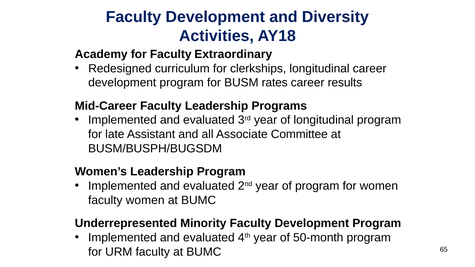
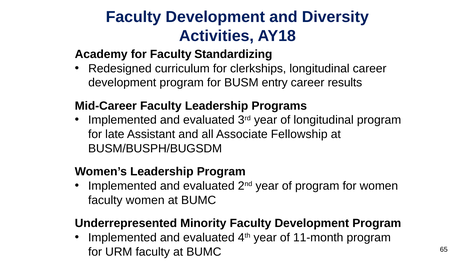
Extraordinary: Extraordinary -> Standardizing
rates: rates -> entry
Committee: Committee -> Fellowship
50-month: 50-month -> 11-month
